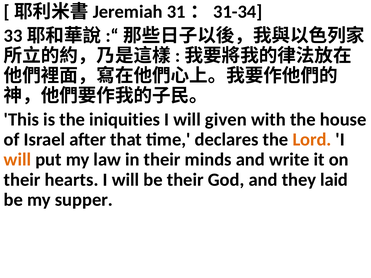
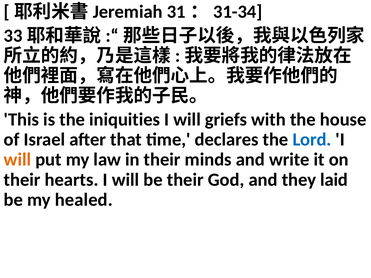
given: given -> griefs
Lord colour: orange -> blue
supper: supper -> healed
